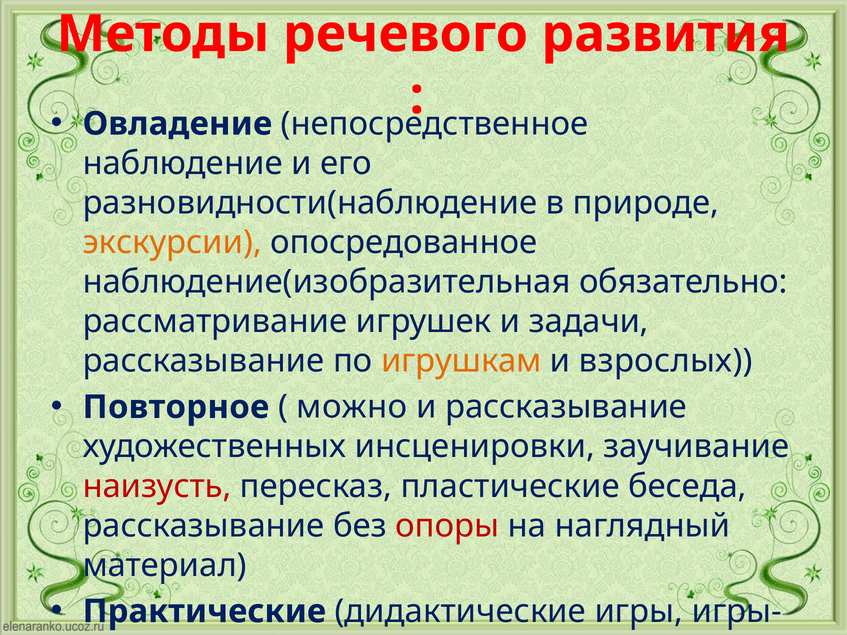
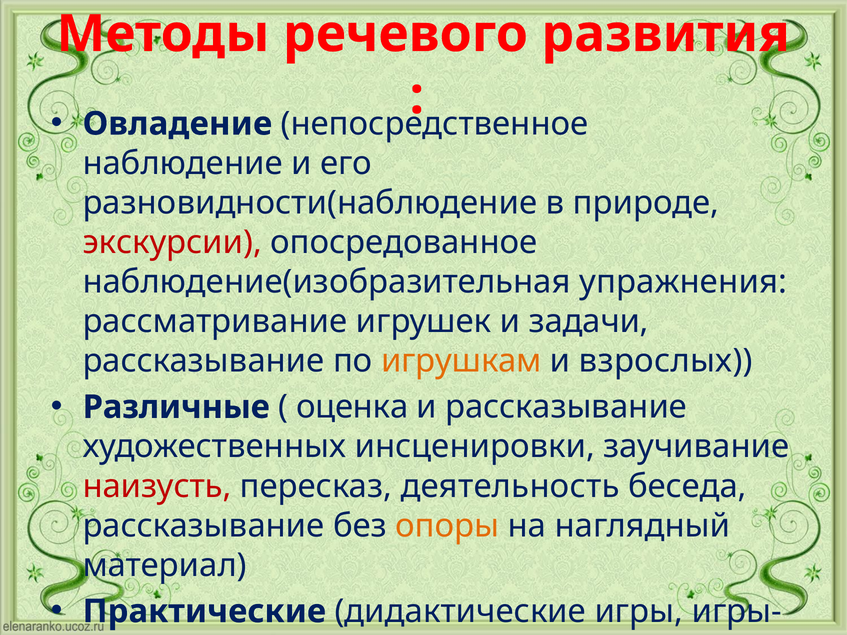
экскурсии colour: orange -> red
наблюдение(изобразительная обязательно: обязательно -> упражнения
Повторное: Повторное -> Различные
можно: можно -> оценка
пересказ пластические: пластические -> деятельность
опоры colour: red -> orange
